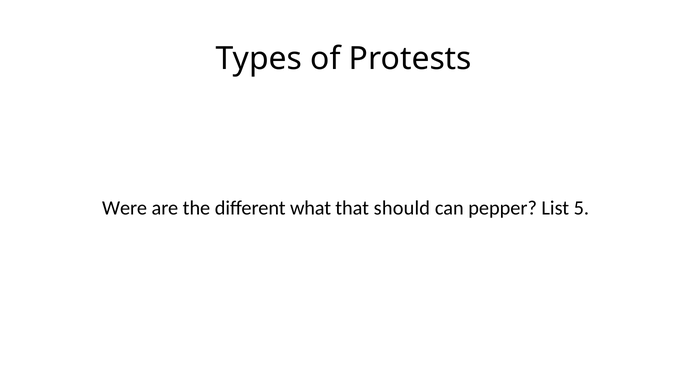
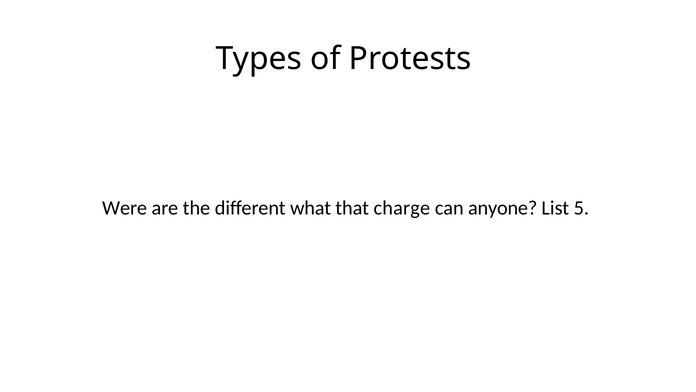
should: should -> charge
pepper: pepper -> anyone
